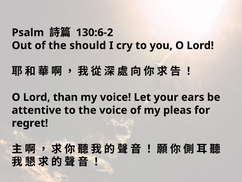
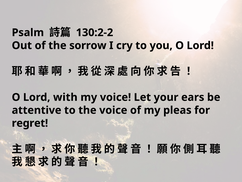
130:6-2: 130:6-2 -> 130:2-2
should: should -> sorrow
than: than -> with
